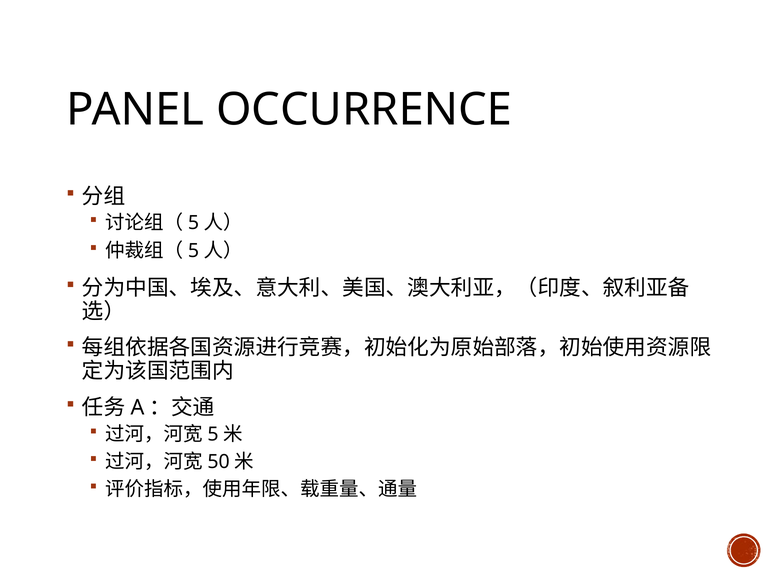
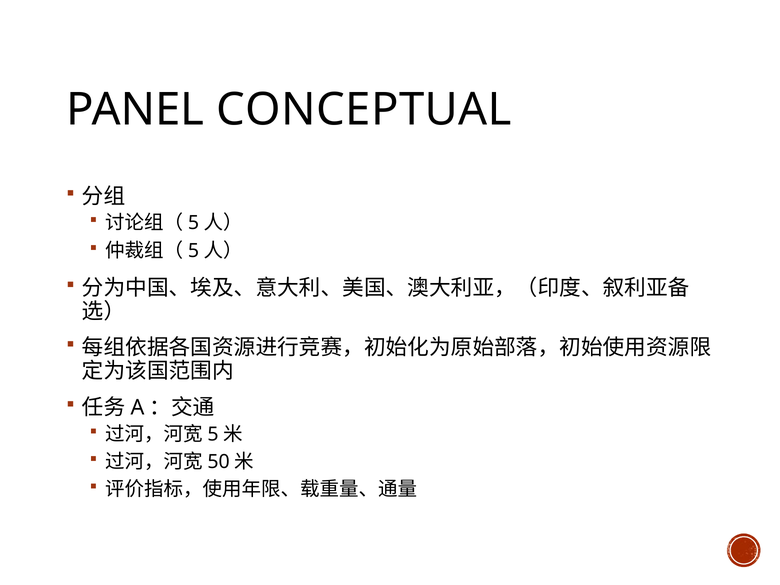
OCCURRENCE: OCCURRENCE -> CONCEPTUAL
